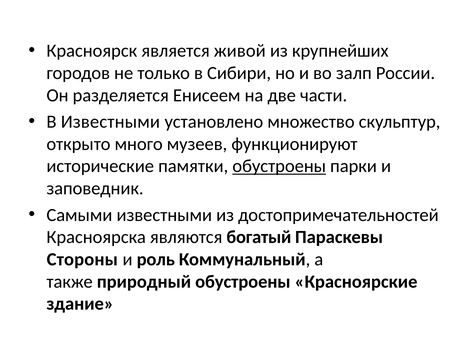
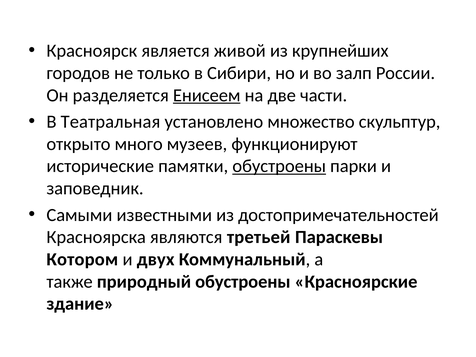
Енисеем underline: none -> present
В Известными: Известными -> Театральная
богатый: богатый -> третьей
Стороны: Стороны -> Котором
роль: роль -> двух
